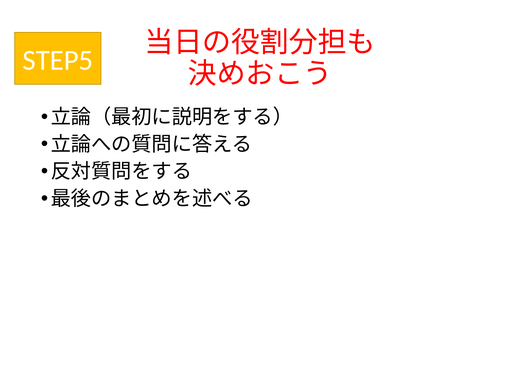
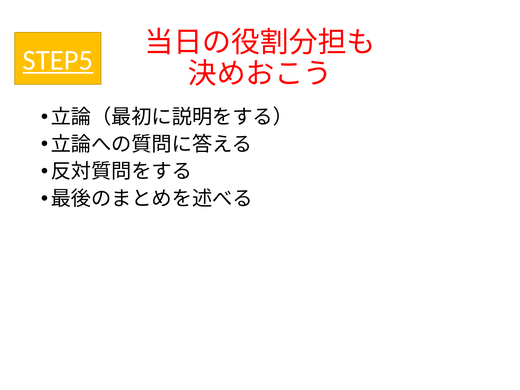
STEP5 underline: none -> present
